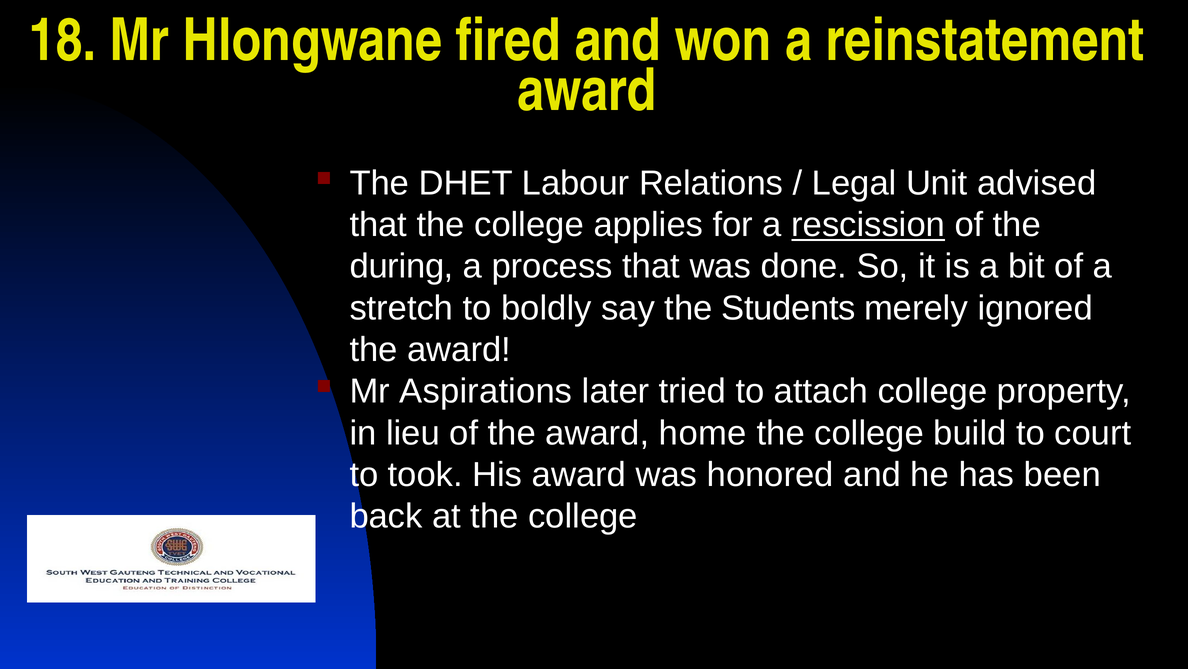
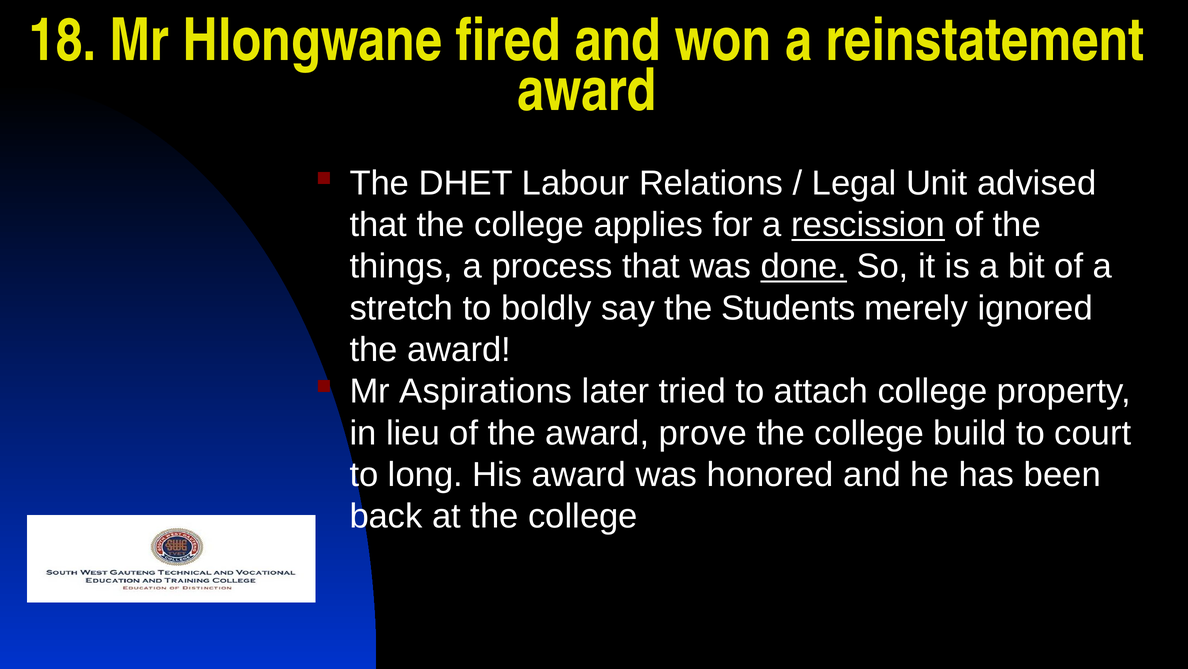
during: during -> things
done underline: none -> present
home: home -> prove
took: took -> long
